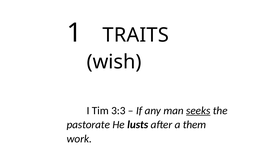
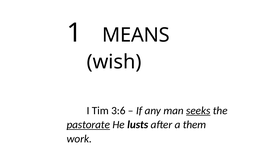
TRAITS: TRAITS -> MEANS
3:3: 3:3 -> 3:6
pastorate underline: none -> present
